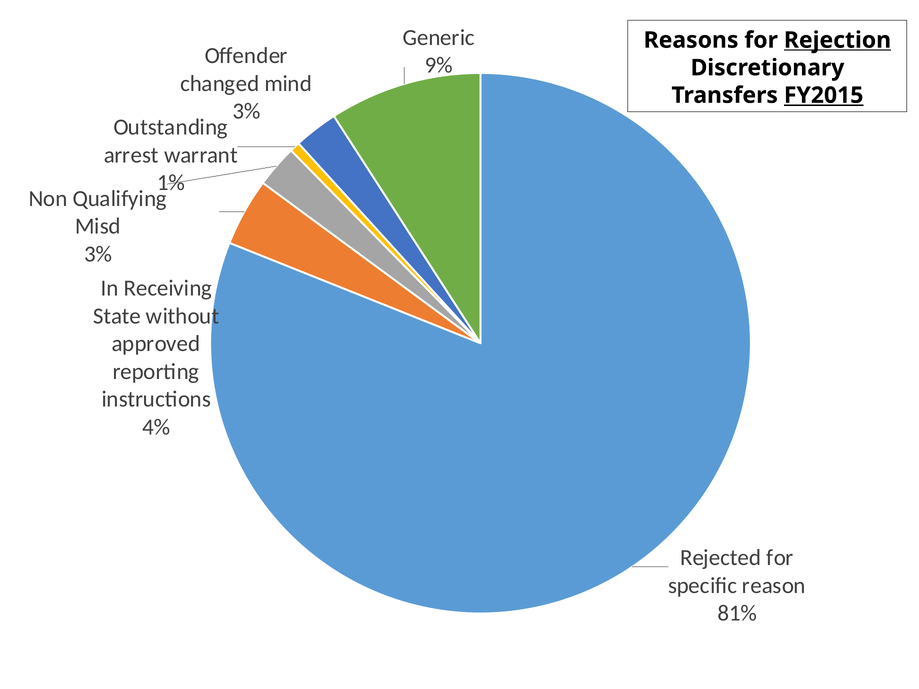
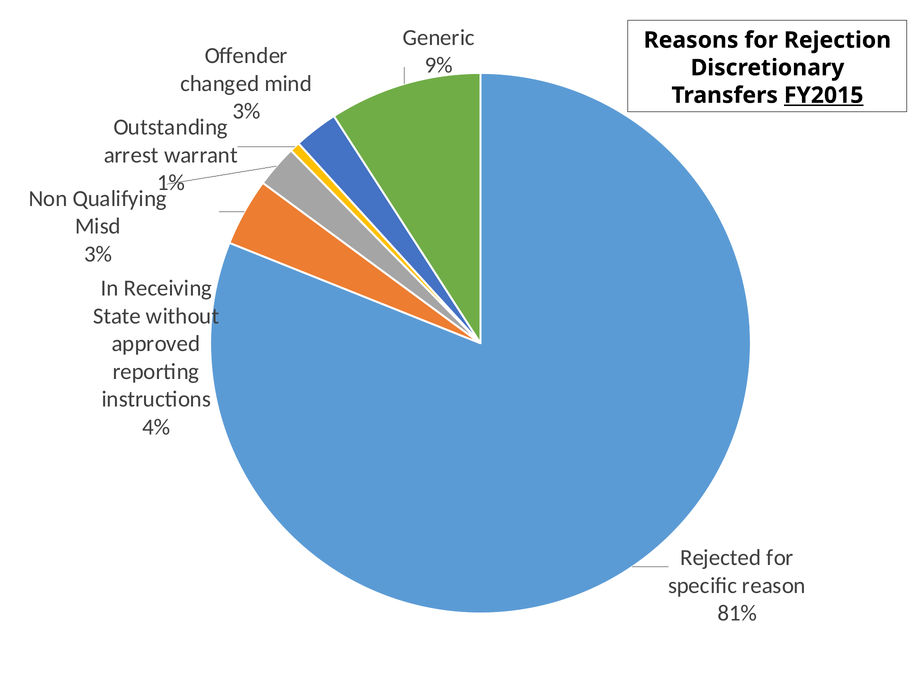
Rejection underline: present -> none
